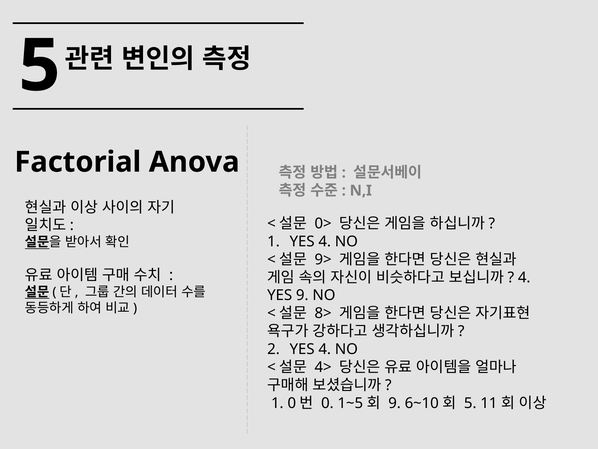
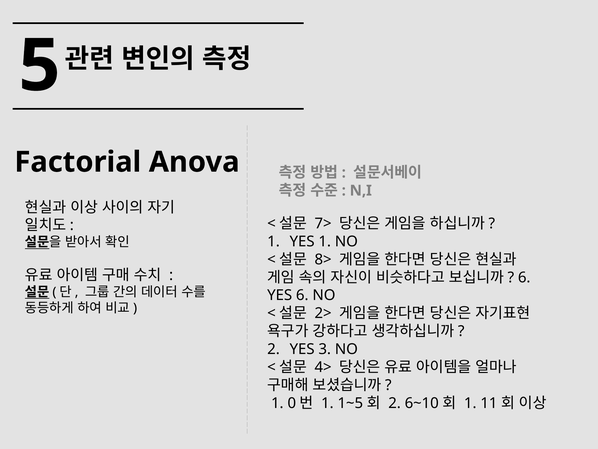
0>: 0> -> 7>
1 YES 4: 4 -> 1
9>: 9> -> 8>
4 at (524, 277): 4 -> 6
YES 9: 9 -> 6
8>: 8> -> 2>
2 YES 4: 4 -> 3
0 at (327, 403): 0 -> 1
9 at (395, 403): 9 -> 2
5 at (470, 403): 5 -> 1
